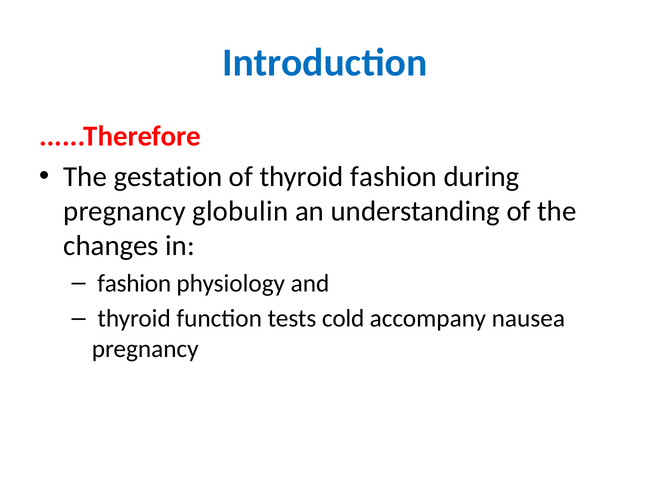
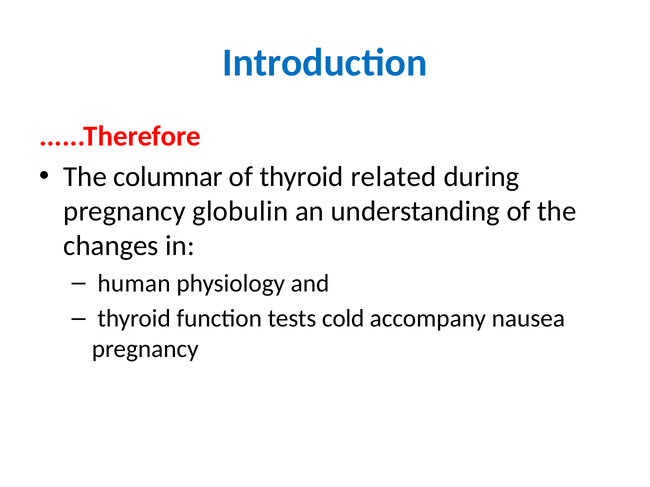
gestation: gestation -> columnar
thyroid fashion: fashion -> related
fashion at (134, 283): fashion -> human
